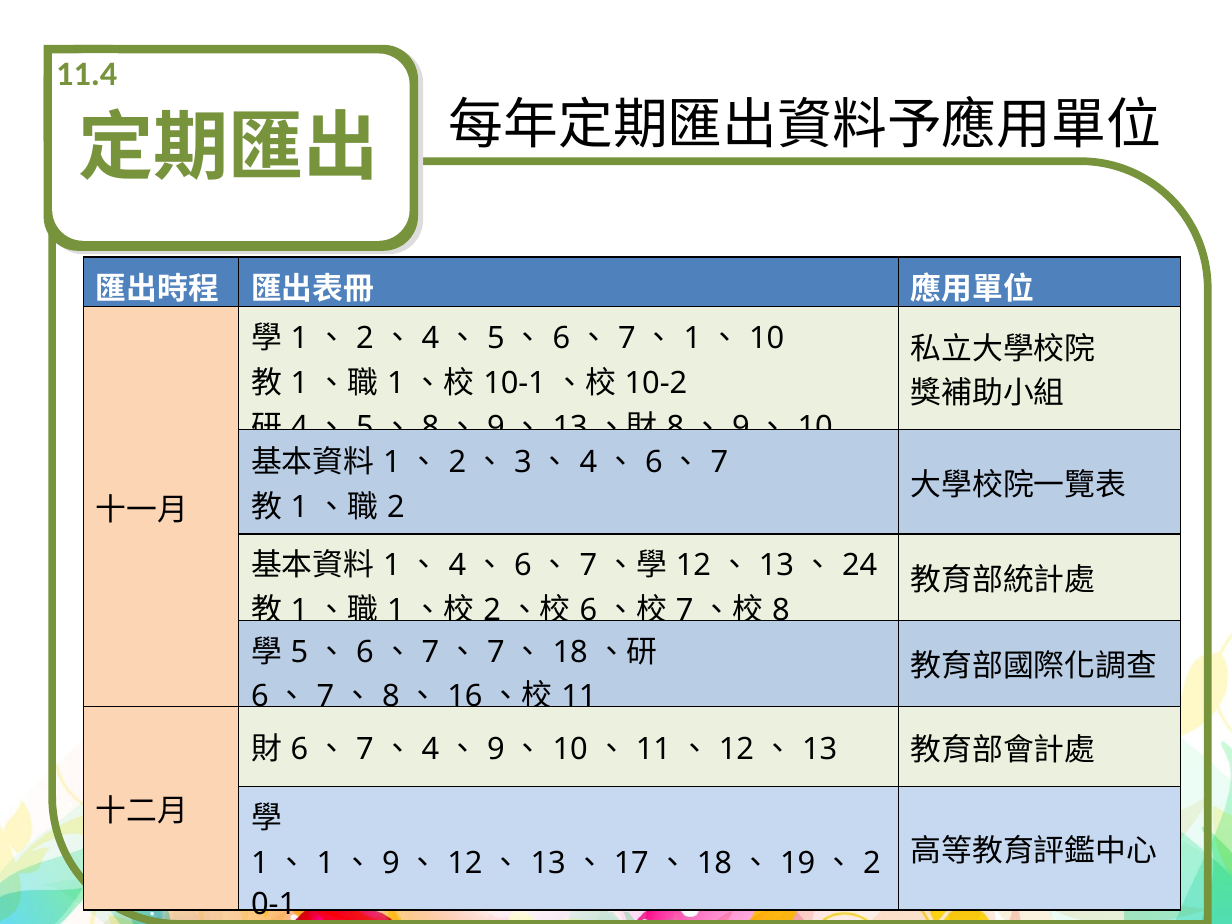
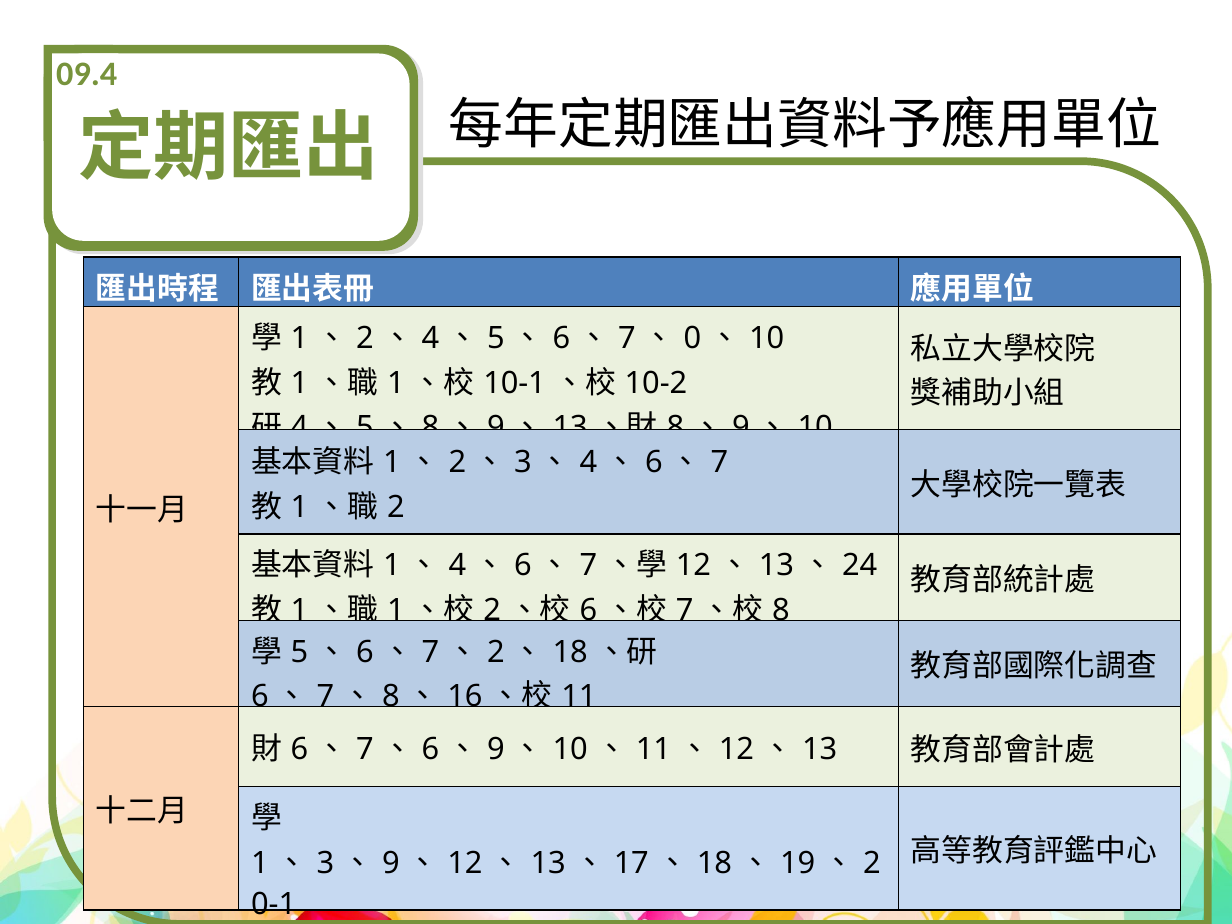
11.4: 11.4 -> 09.4
1 at (692, 338): 1 -> 0
7 at (496, 652): 7 -> 2
4 at (431, 750): 4 -> 6
1 at (325, 863): 1 -> 3
